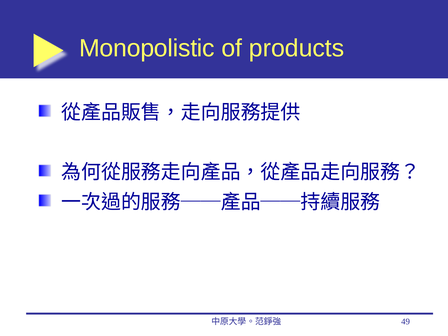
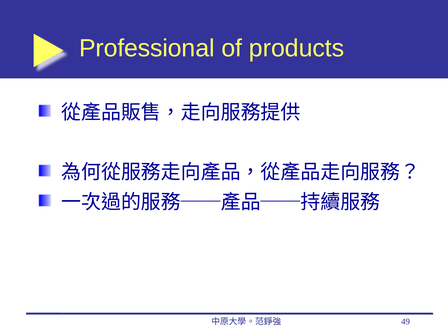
Monopolistic: Monopolistic -> Professional
